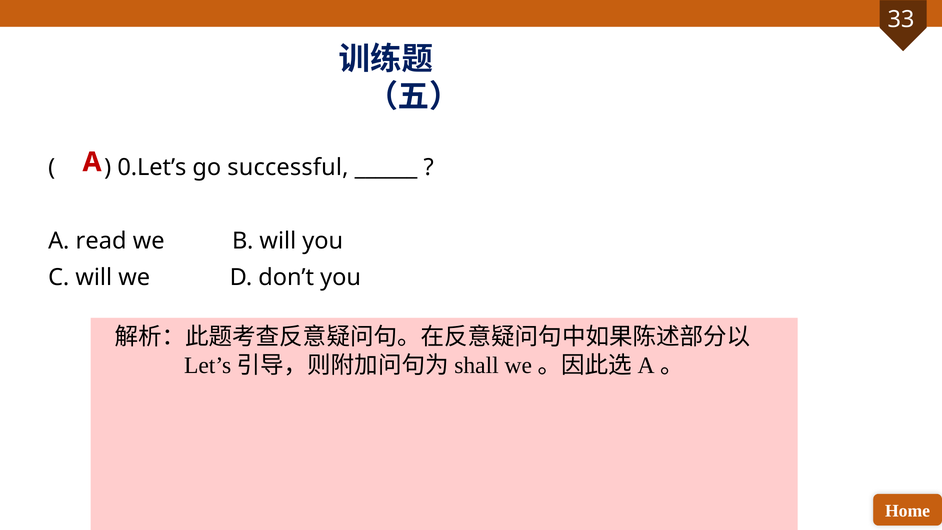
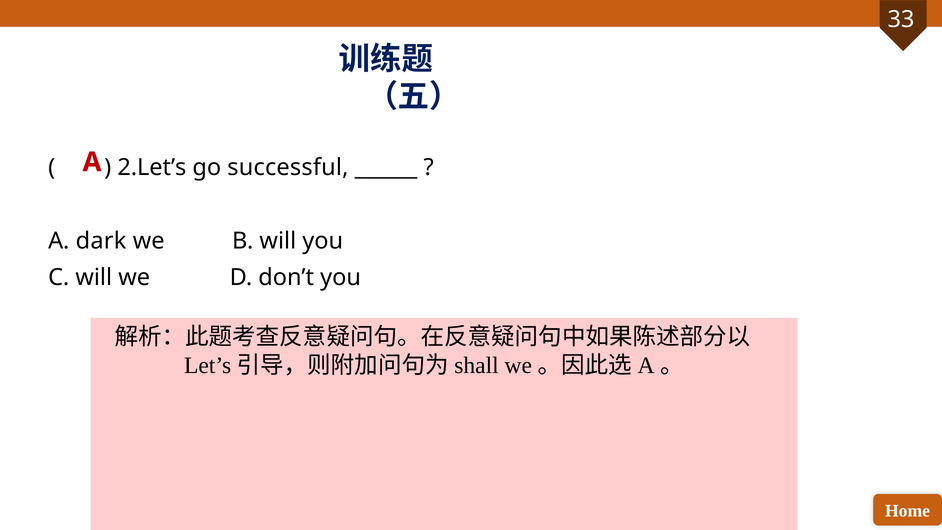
0.Let’s: 0.Let’s -> 2.Let’s
read: read -> dark
